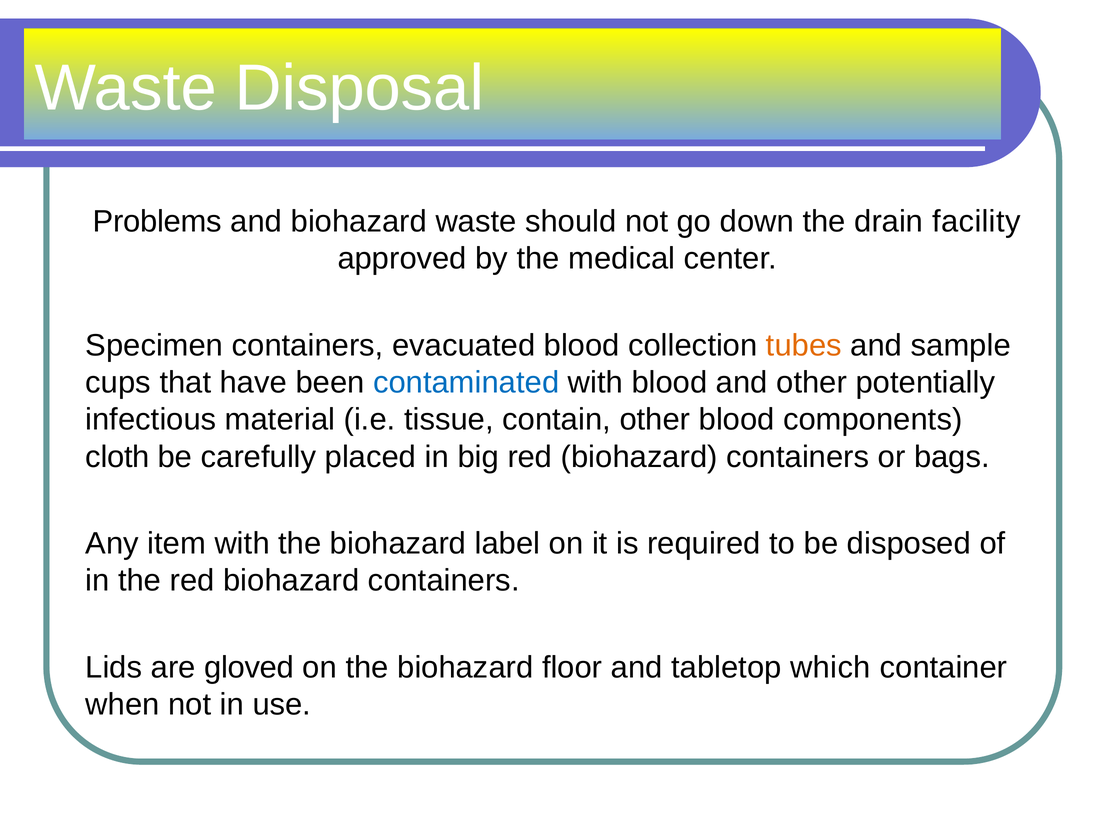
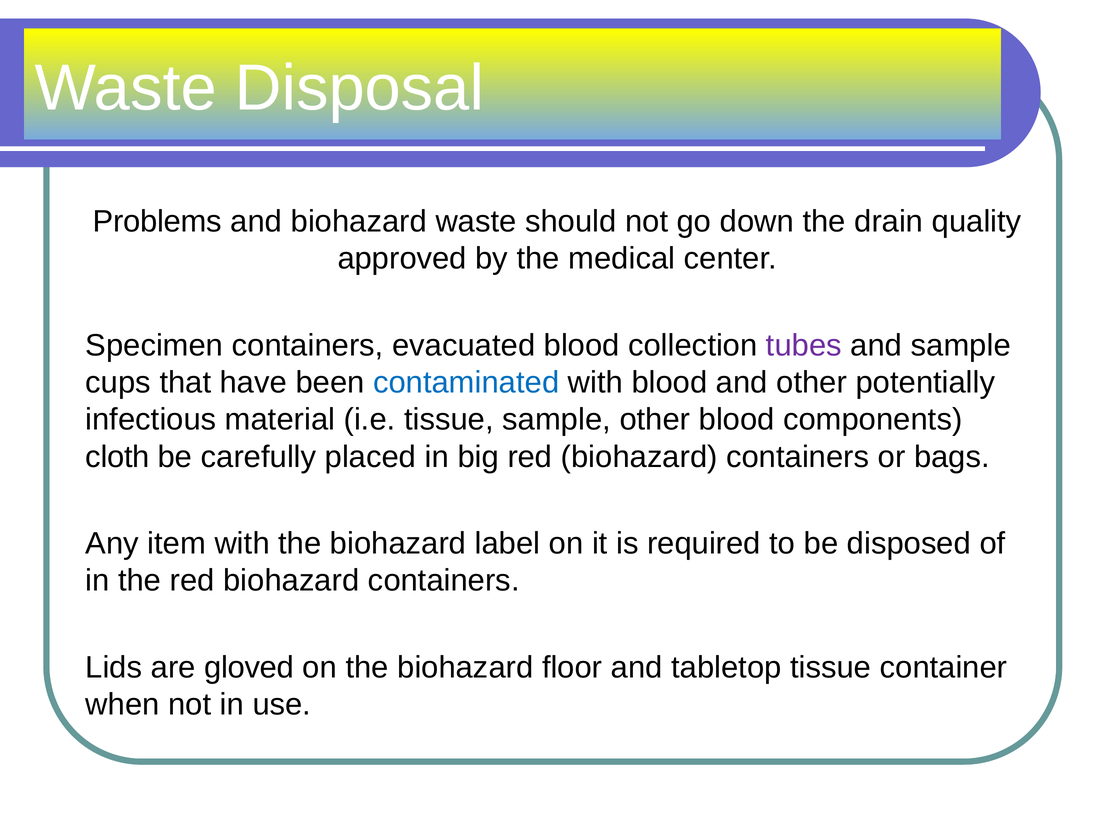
facility: facility -> quality
tubes colour: orange -> purple
tissue contain: contain -> sample
tabletop which: which -> tissue
